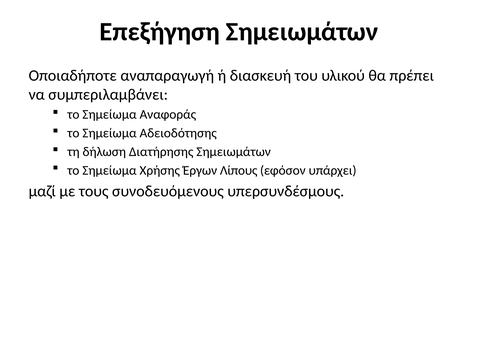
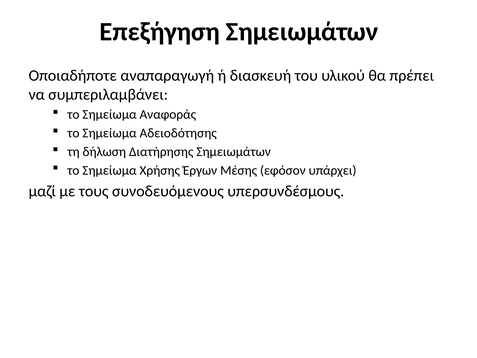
Λίπους: Λίπους -> Μέσης
